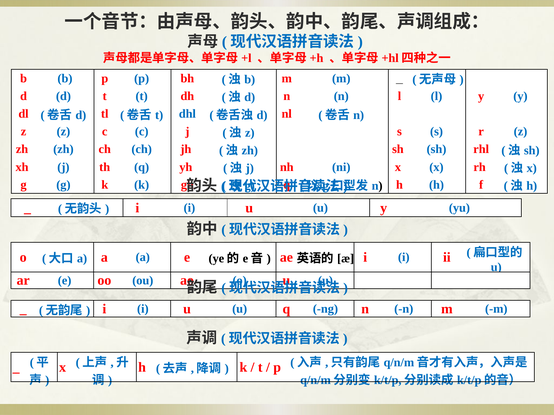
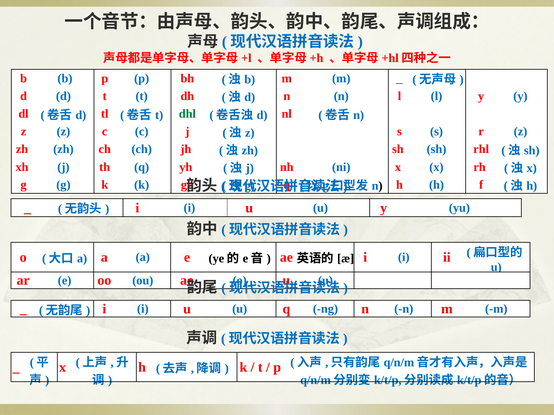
dhl colour: blue -> green
